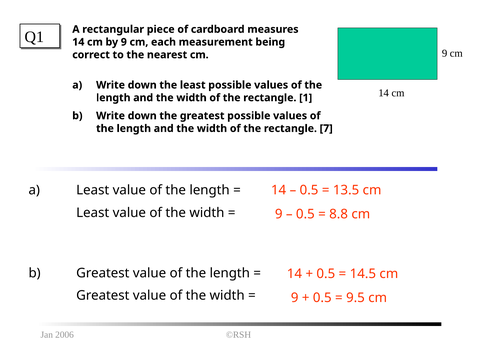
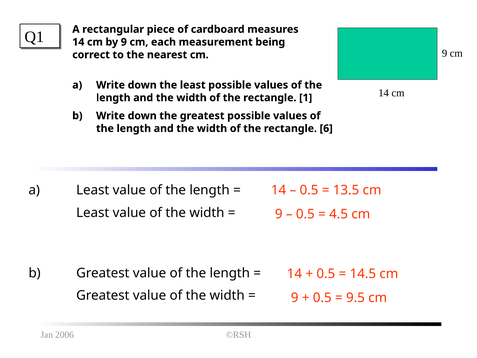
7: 7 -> 6
8.8: 8.8 -> 4.5
